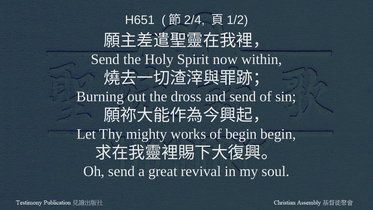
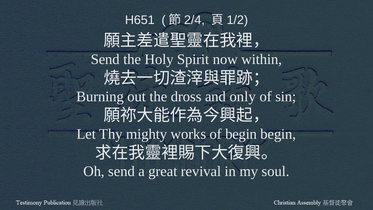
and send: send -> only
